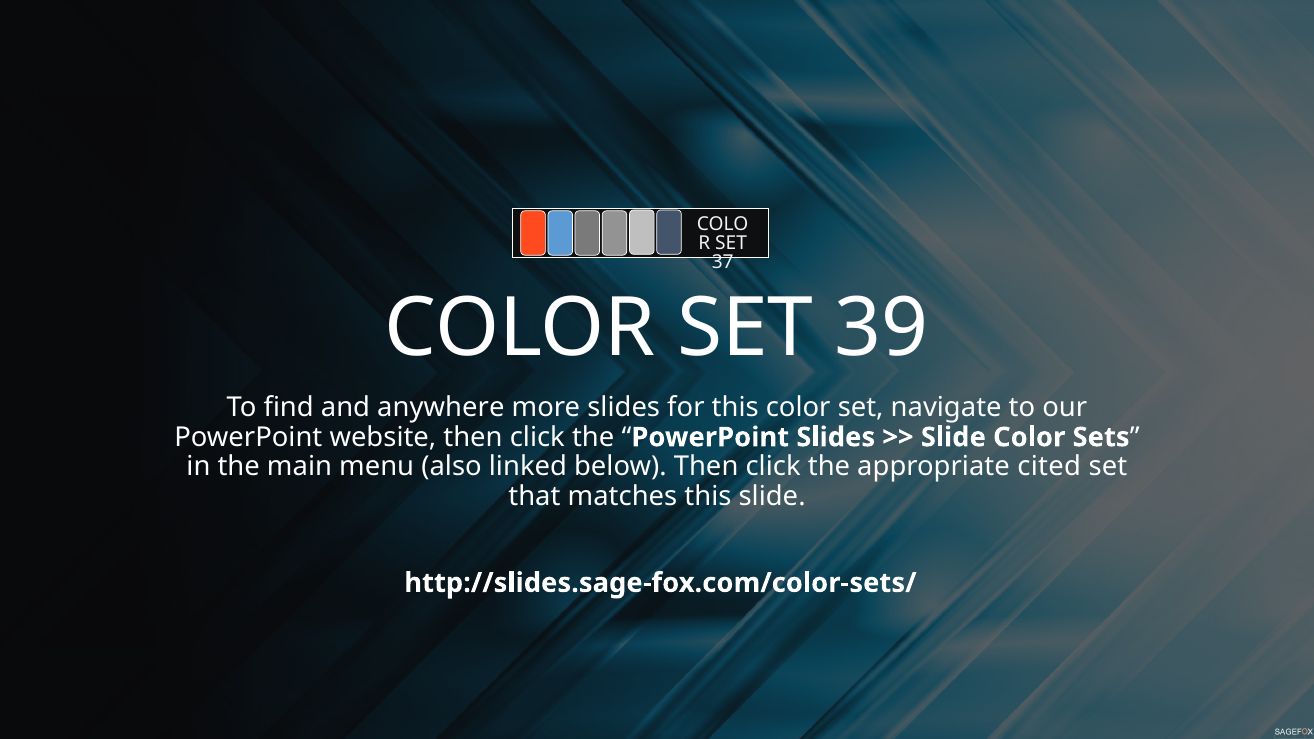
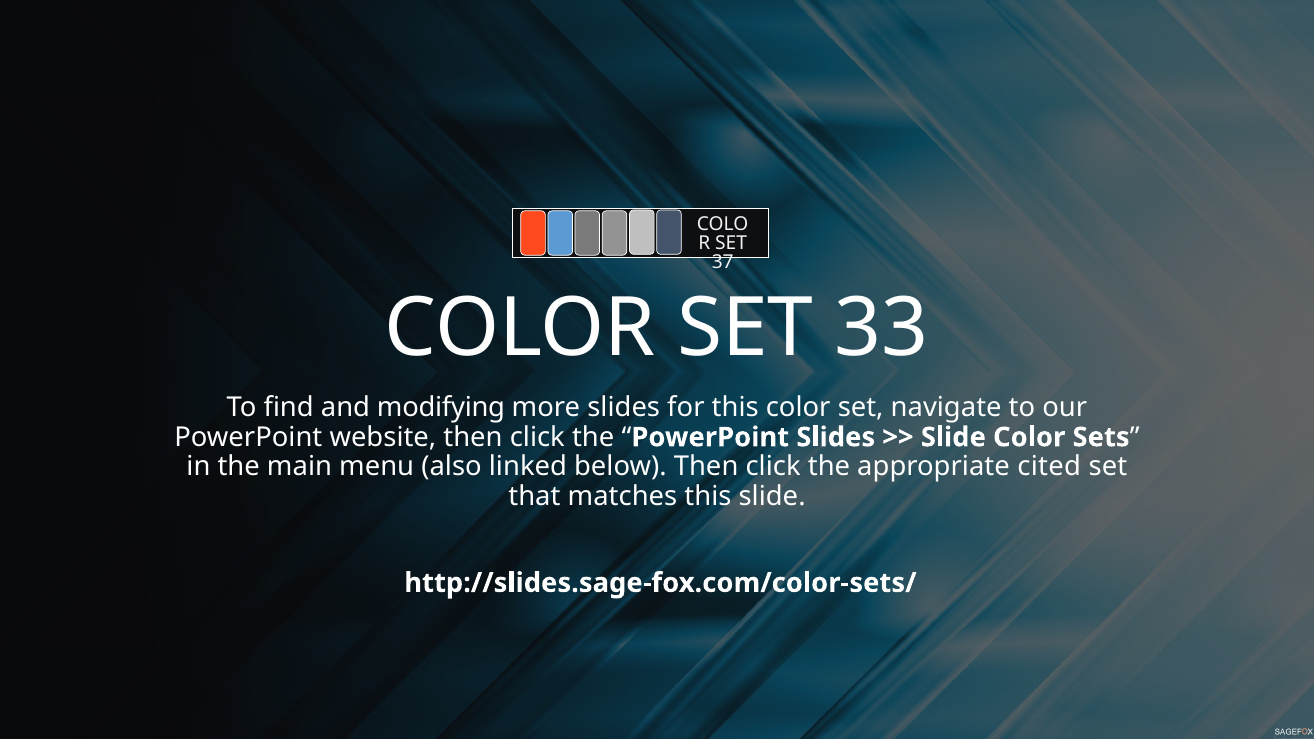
39: 39 -> 33
anywhere: anywhere -> modifying
